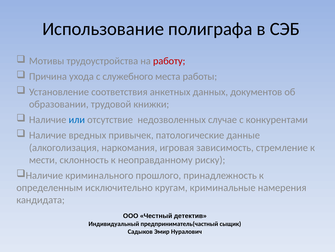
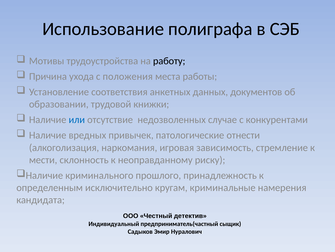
работу colour: red -> black
служебного: служебного -> положения
данные: данные -> отнести
